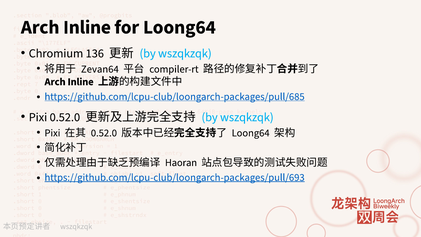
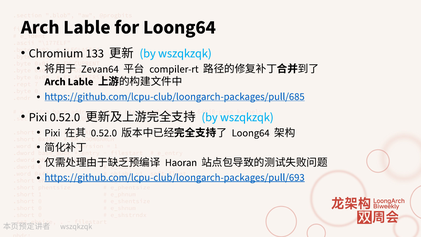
Inline at (87, 27): Inline -> Lable
136: 136 -> 133
Inline at (81, 82): Inline -> Lable
